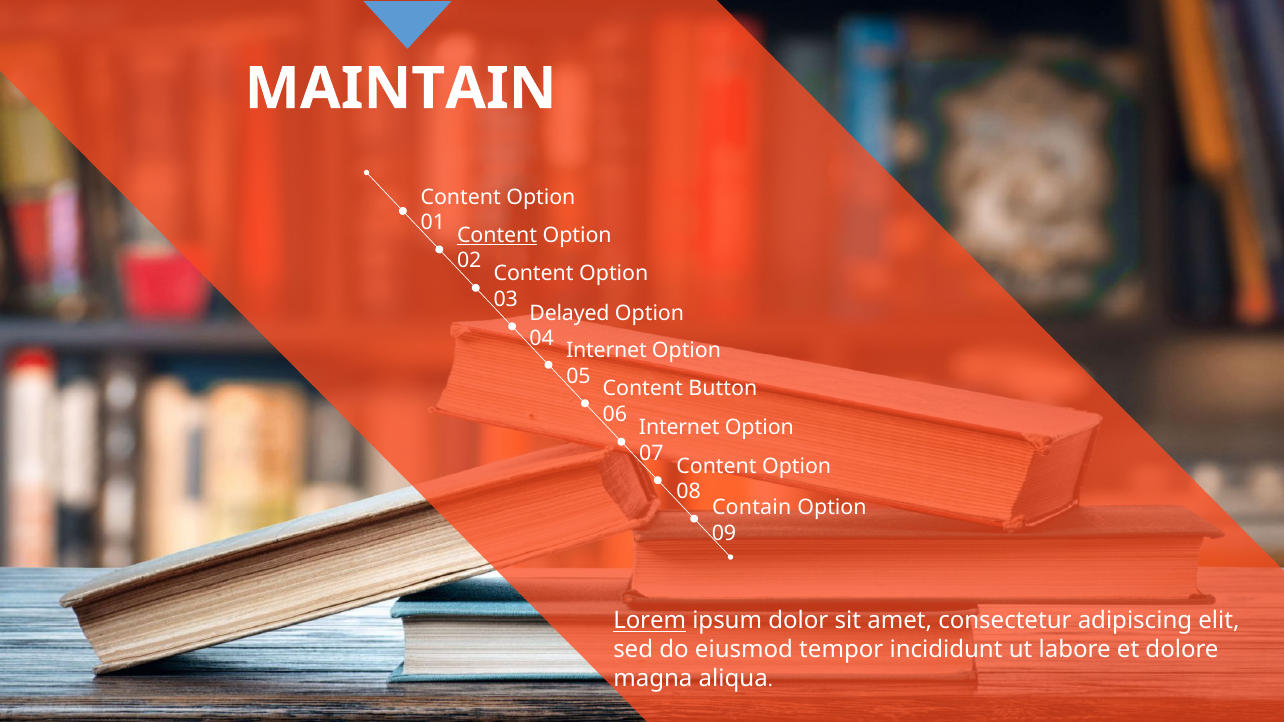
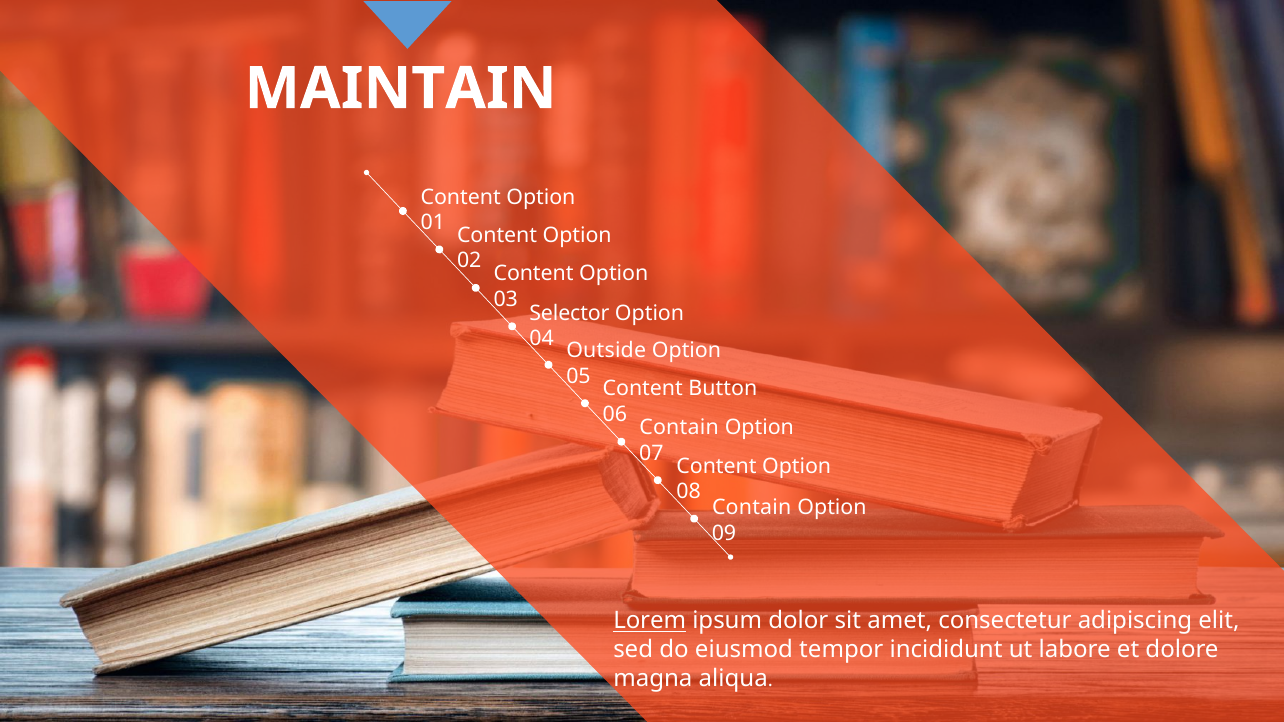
Content at (497, 235) underline: present -> none
Delayed: Delayed -> Selector
Internet at (606, 351): Internet -> Outside
Internet at (679, 428): Internet -> Contain
